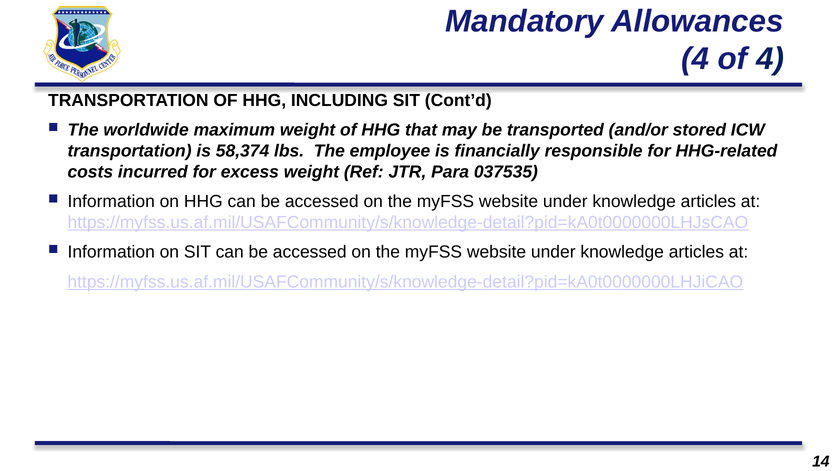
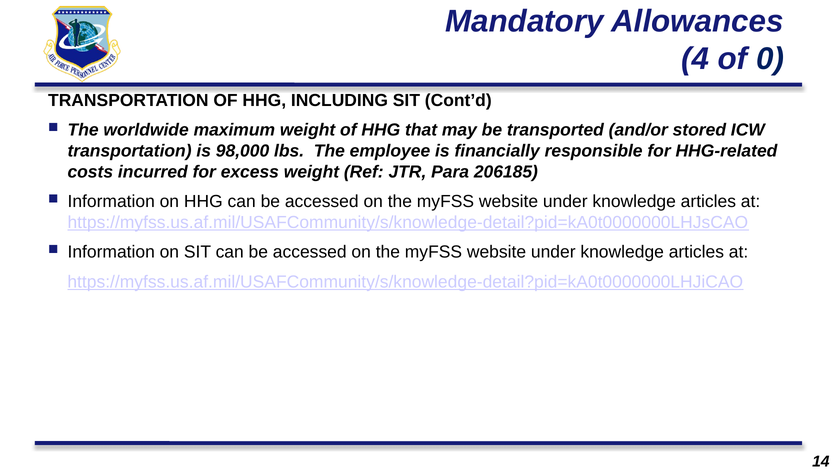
of 4: 4 -> 0
58,374: 58,374 -> 98,000
037535: 037535 -> 206185
